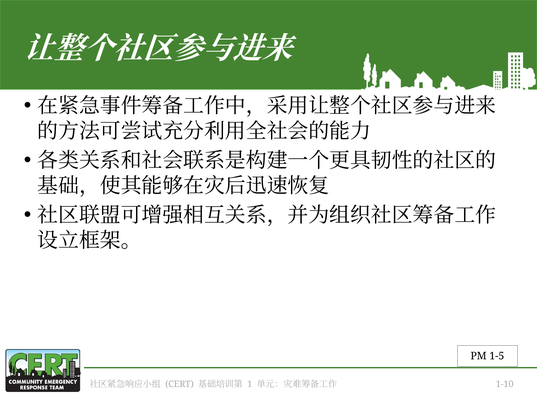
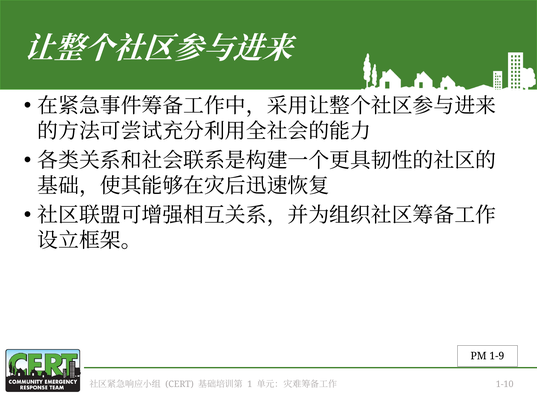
1-5: 1-5 -> 1-9
